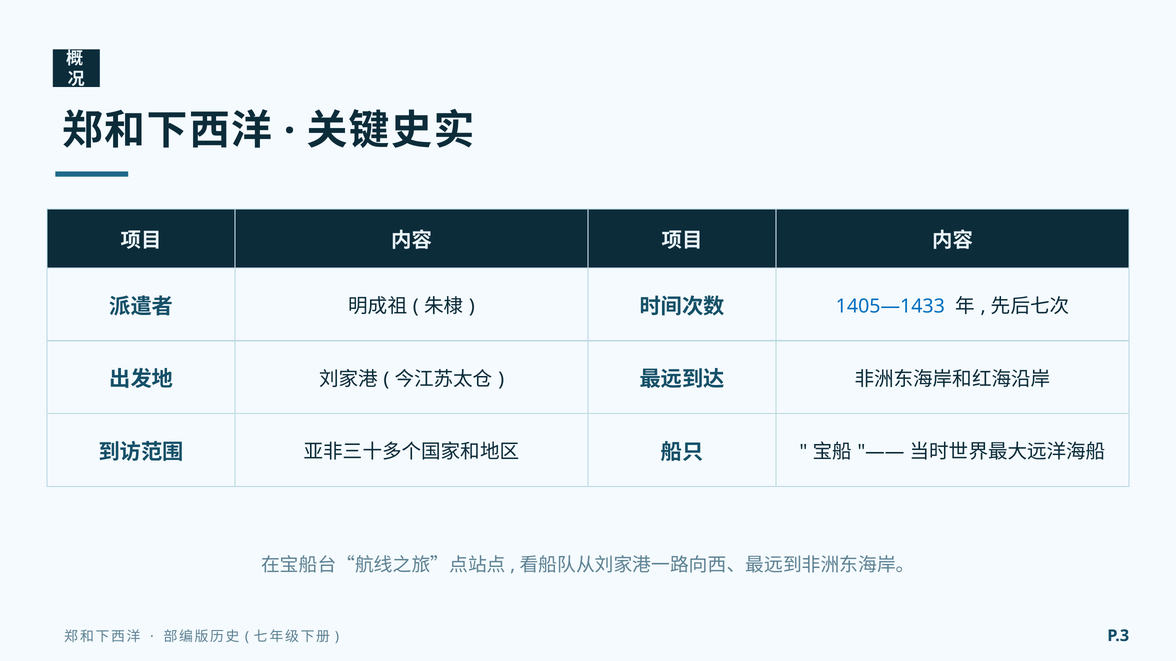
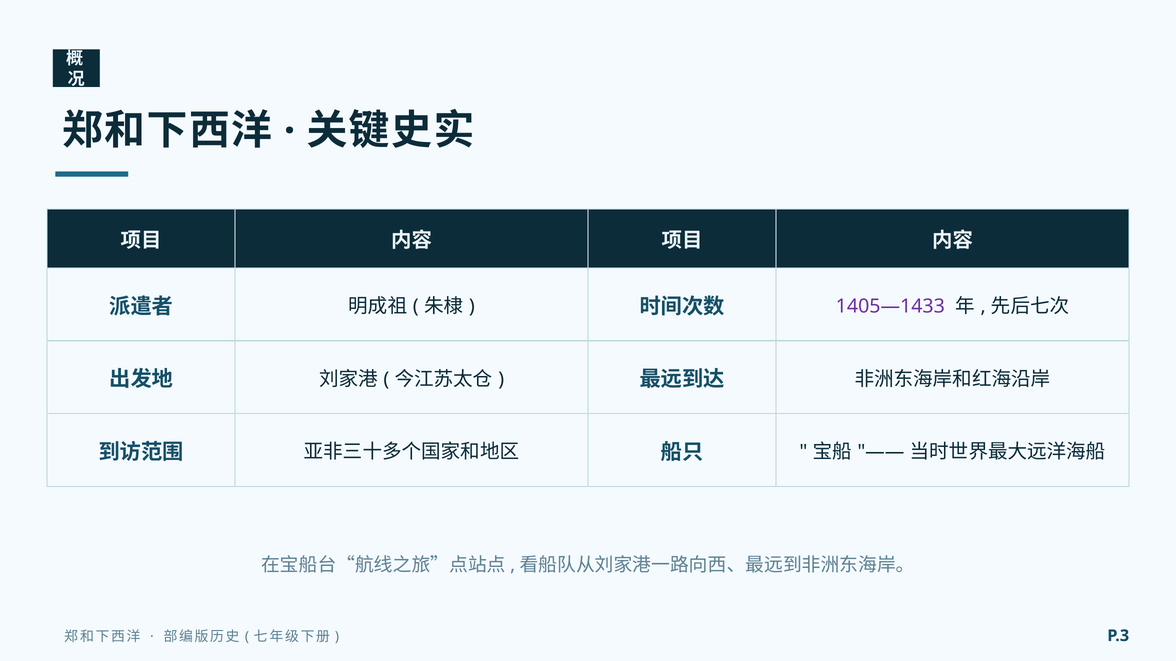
1405—1433 colour: blue -> purple
